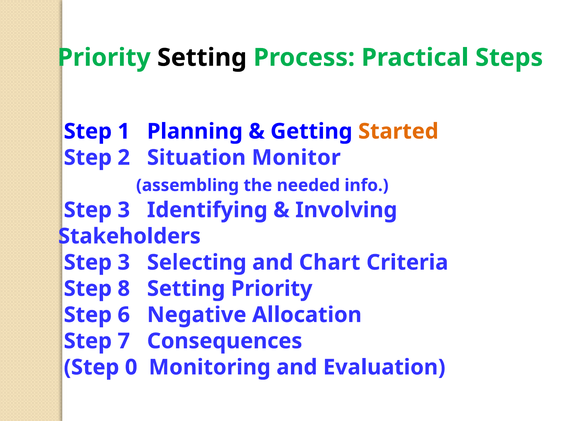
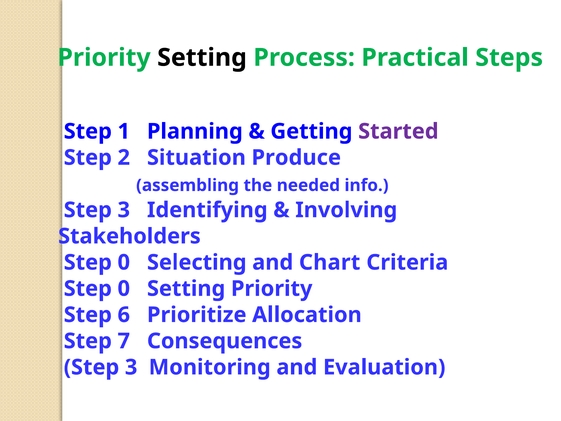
Started colour: orange -> purple
Monitor: Monitor -> Produce
3 at (124, 262): 3 -> 0
8 at (124, 288): 8 -> 0
Negative: Negative -> Prioritize
0 at (131, 367): 0 -> 3
